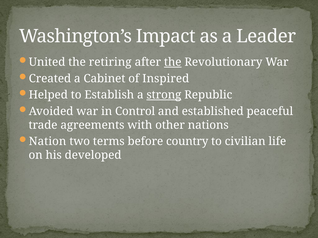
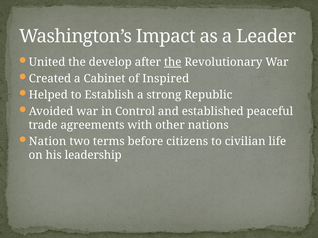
retiring: retiring -> develop
strong underline: present -> none
country: country -> citizens
developed: developed -> leadership
